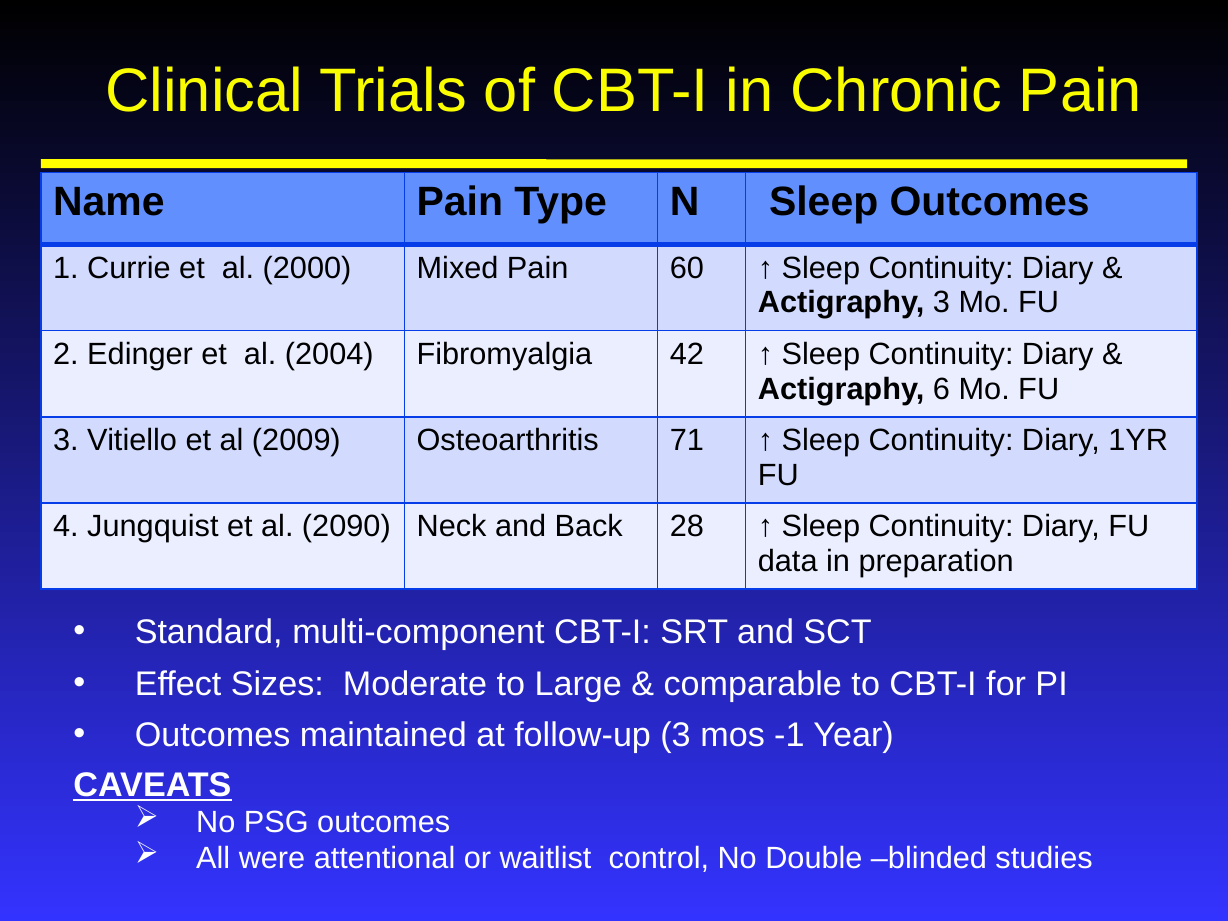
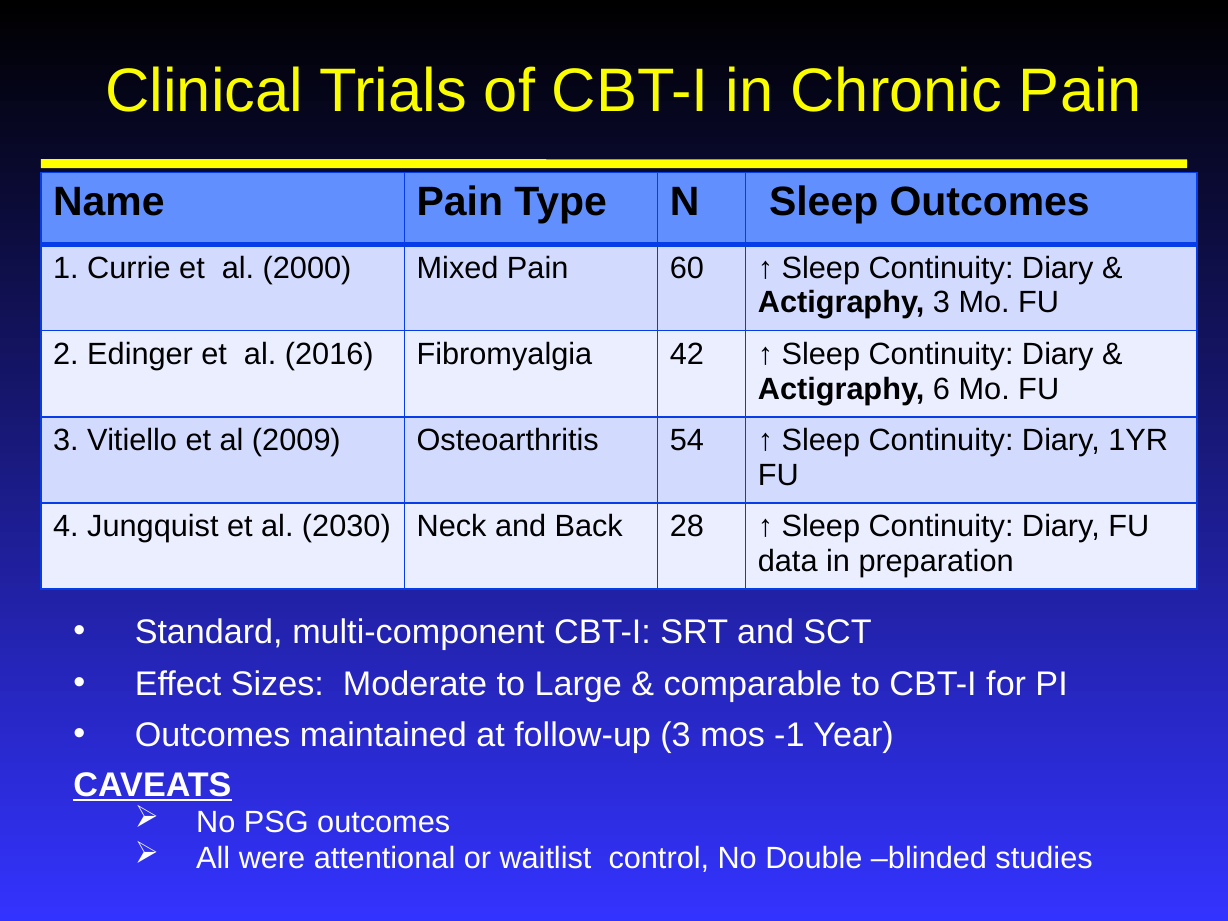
2004: 2004 -> 2016
71: 71 -> 54
2090: 2090 -> 2030
